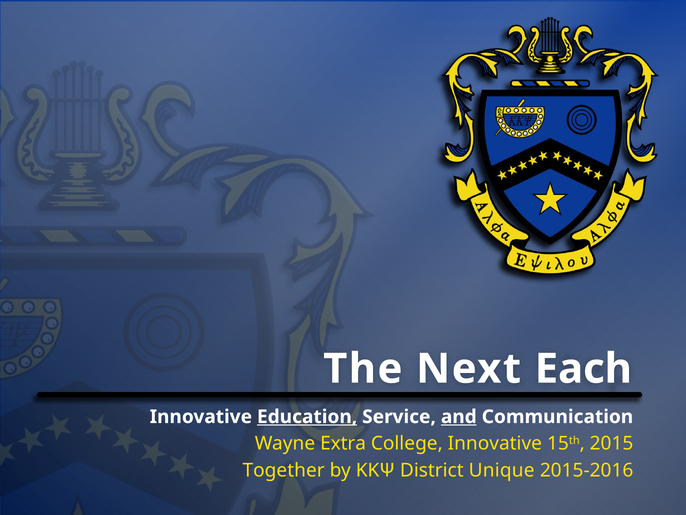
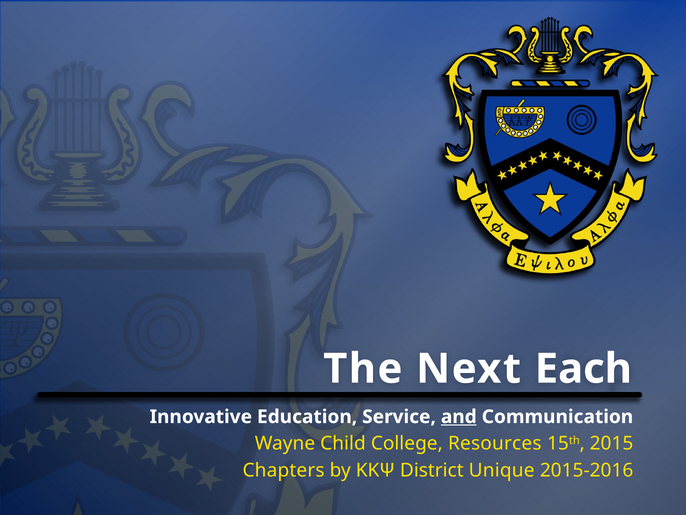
Education underline: present -> none
Extra: Extra -> Child
College Innovative: Innovative -> Resources
Together: Together -> Chapters
